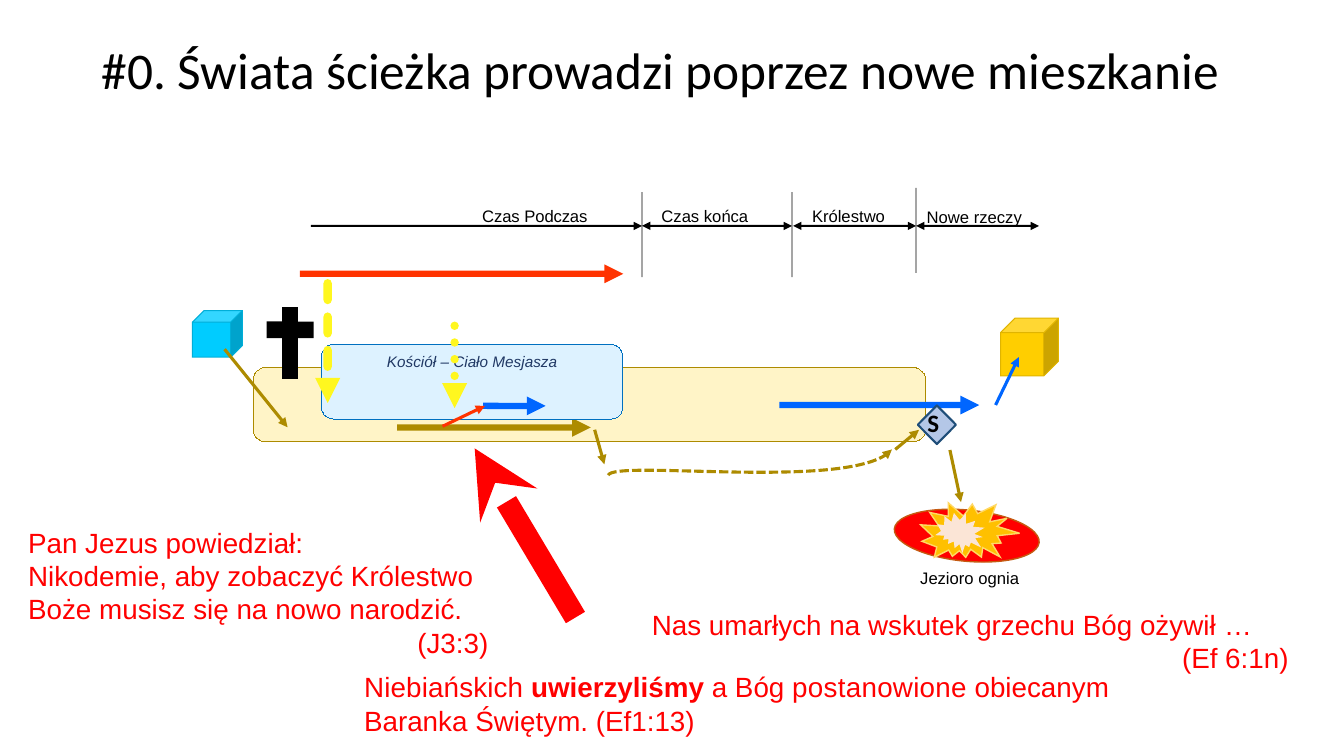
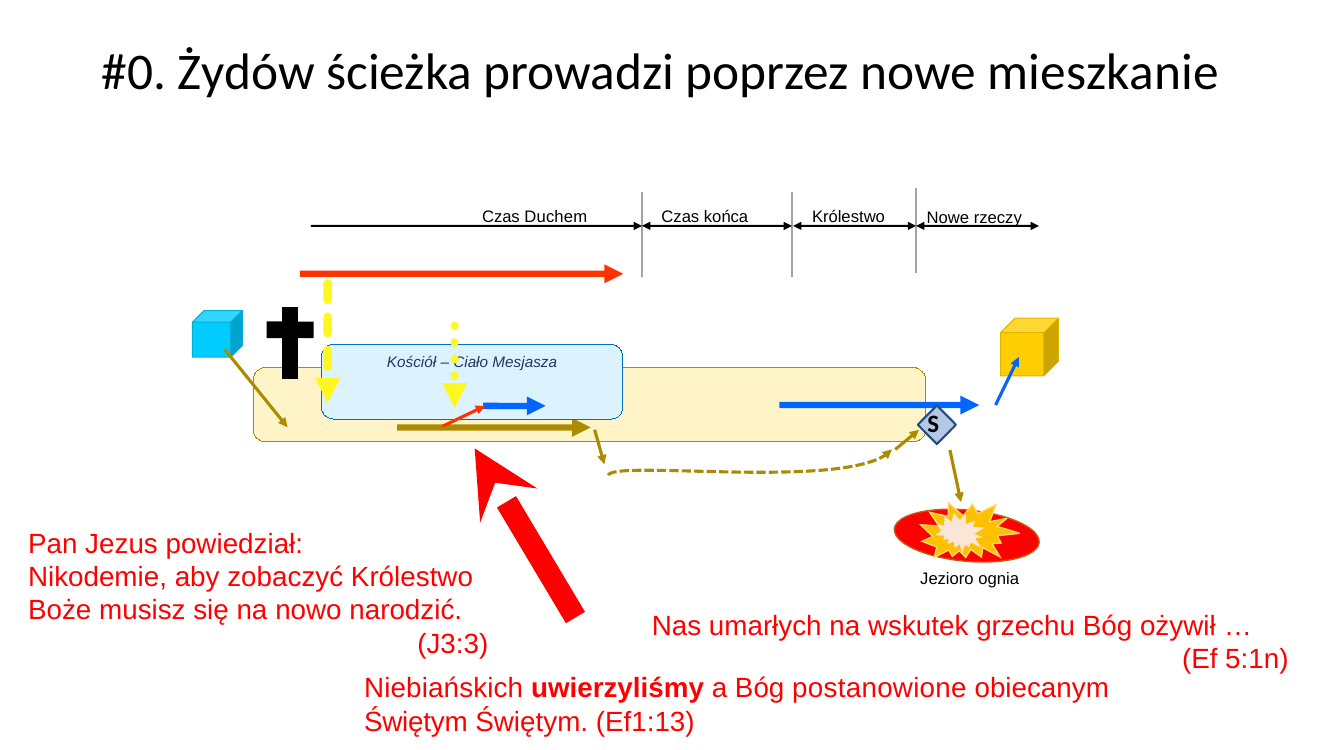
Świata: Świata -> Żydów
Podczas: Podczas -> Duchem
6:1n: 6:1n -> 5:1n
Baranka at (416, 722): Baranka -> Świętym
